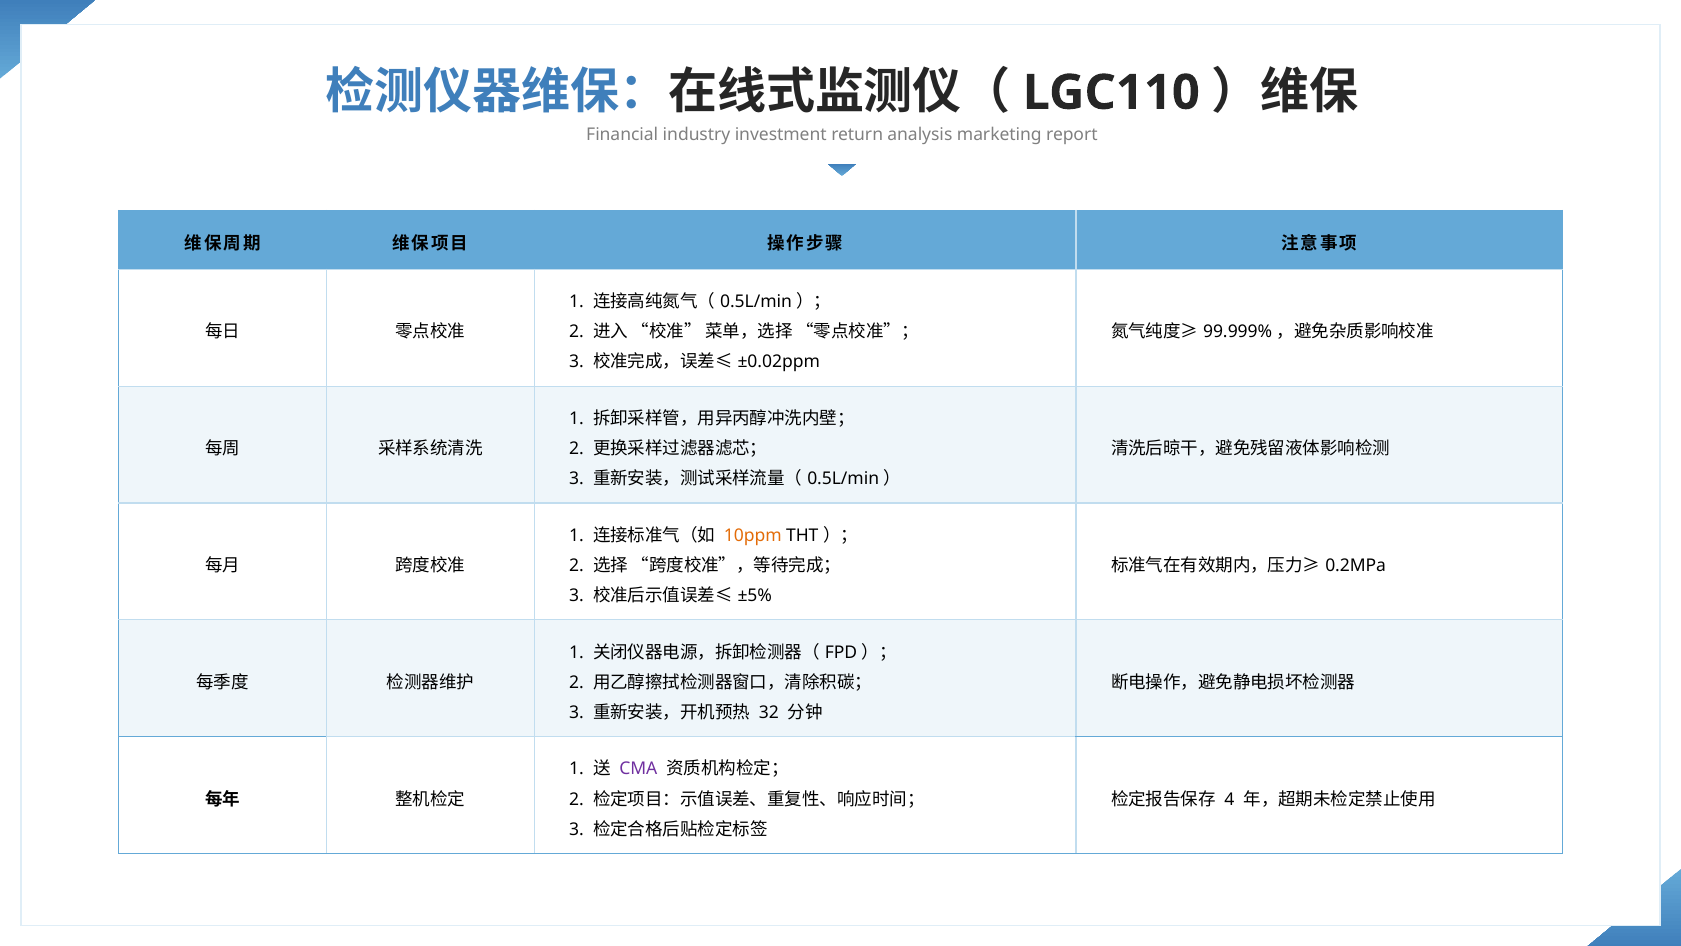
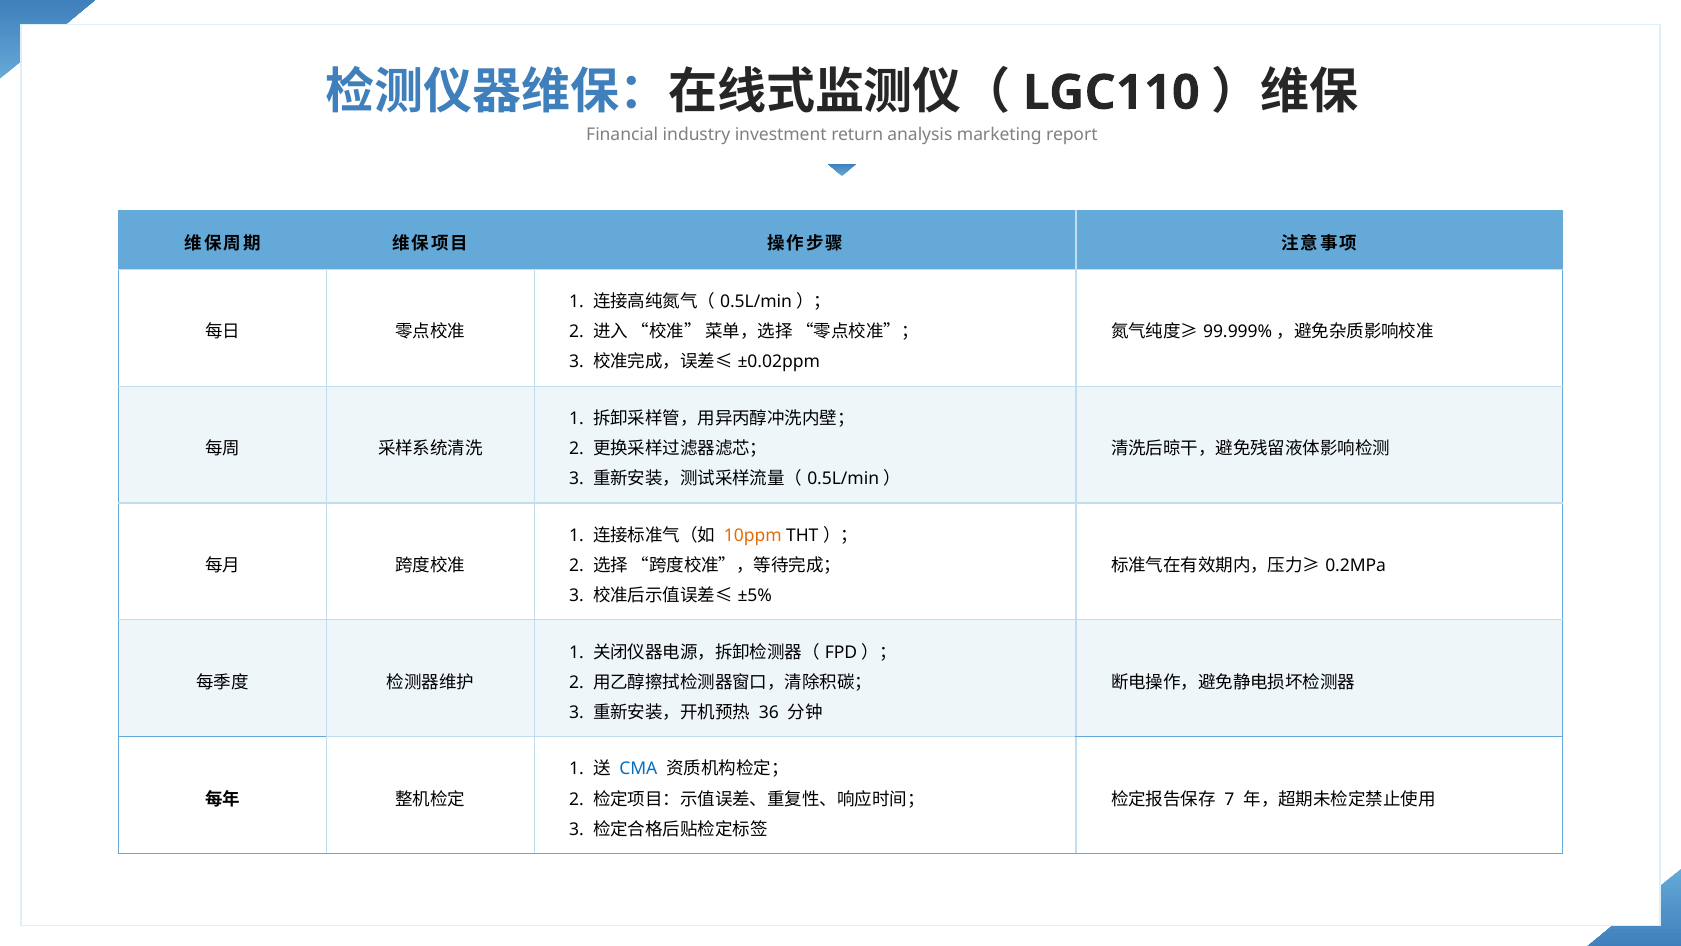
32: 32 -> 36
CMA colour: purple -> blue
4: 4 -> 7
